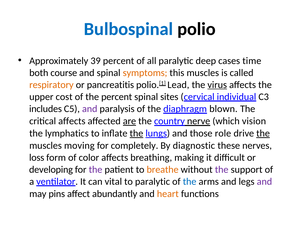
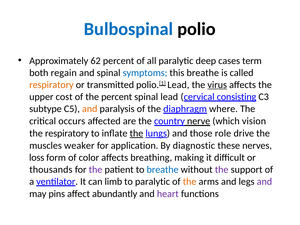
39: 39 -> 62
time: time -> term
course: course -> regain
symptoms colour: orange -> blue
this muscles: muscles -> breathe
pancreatitis: pancreatitis -> transmitted
spinal sites: sites -> lead
individual: individual -> consisting
includes: includes -> subtype
and at (90, 109) colour: purple -> orange
blown: blown -> where
critical affects: affects -> occurs
are underline: present -> none
the lymphatics: lymphatics -> respiratory
the at (263, 133) underline: present -> none
moving: moving -> weaker
completely: completely -> application
developing: developing -> thousands
breathe at (163, 170) colour: orange -> blue
vital: vital -> limb
the at (190, 182) colour: blue -> orange
heart colour: orange -> purple
